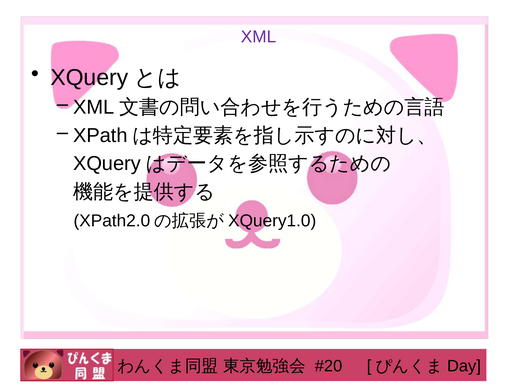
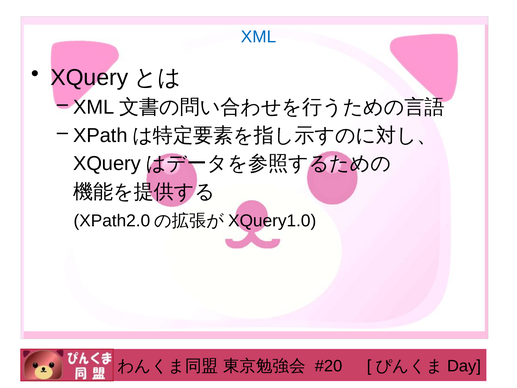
XML at (259, 37) colour: purple -> blue
